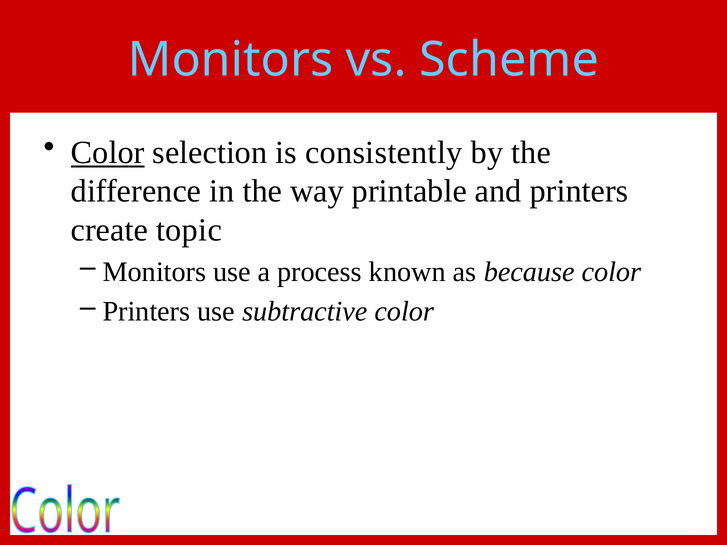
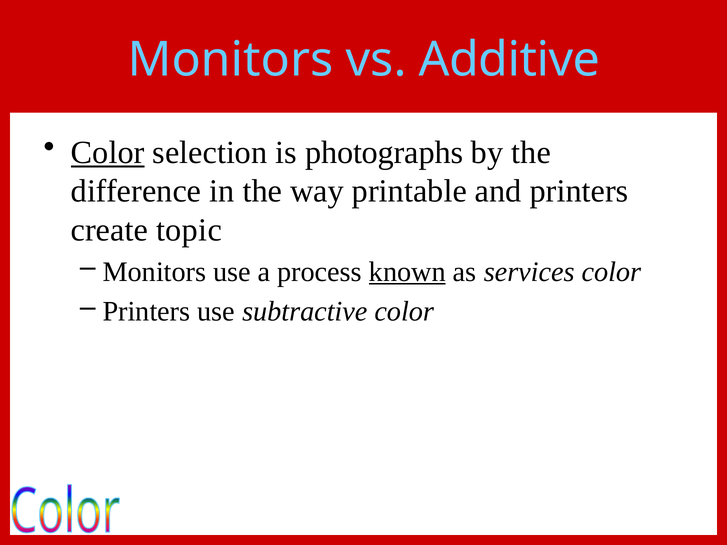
Scheme: Scheme -> Additive
consistently: consistently -> photographs
known underline: none -> present
because: because -> services
